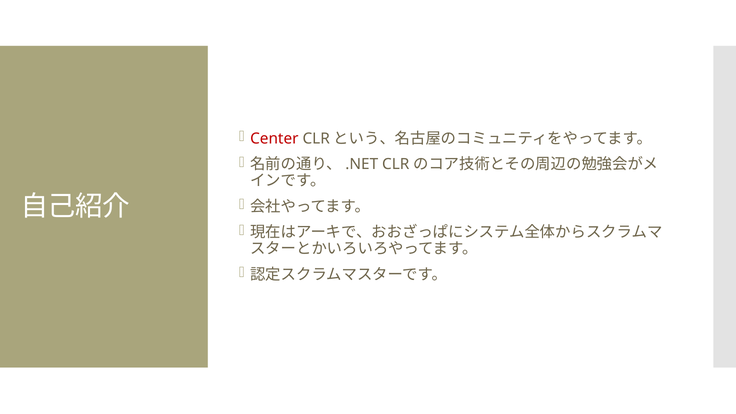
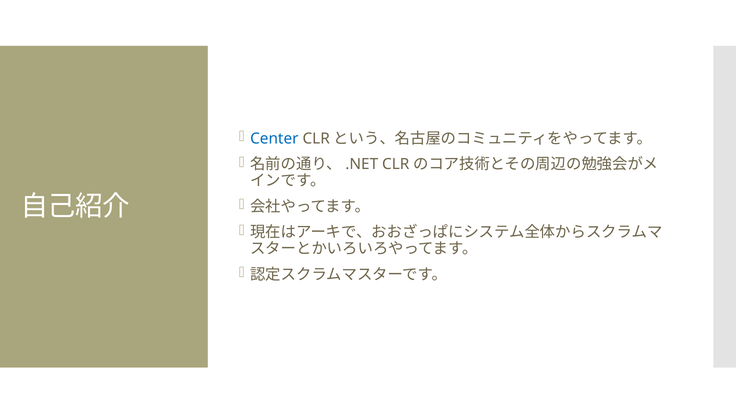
Center colour: red -> blue
